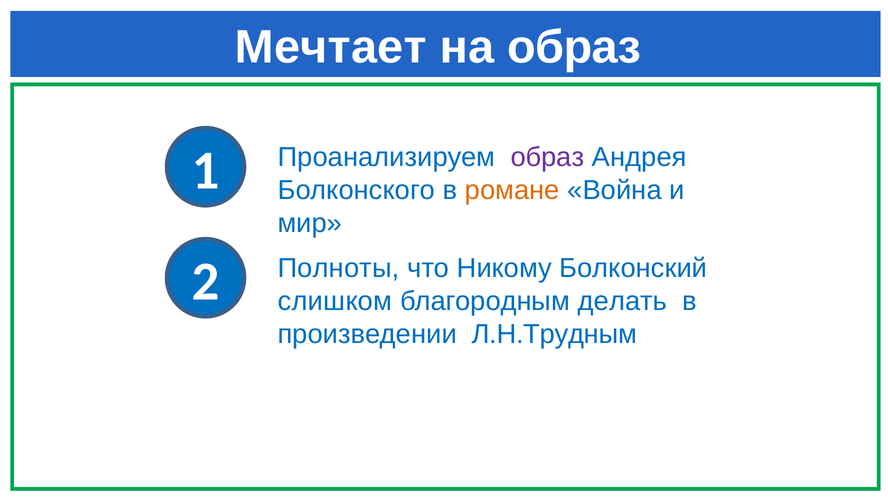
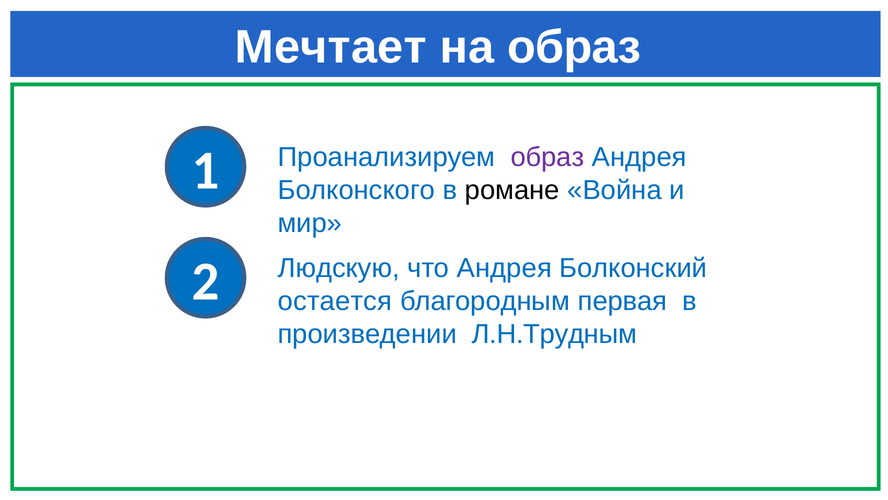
романе colour: orange -> black
Полноты: Полноты -> Людскую
что Никому: Никому -> Андрея
слишком: слишком -> остается
делать: делать -> первая
